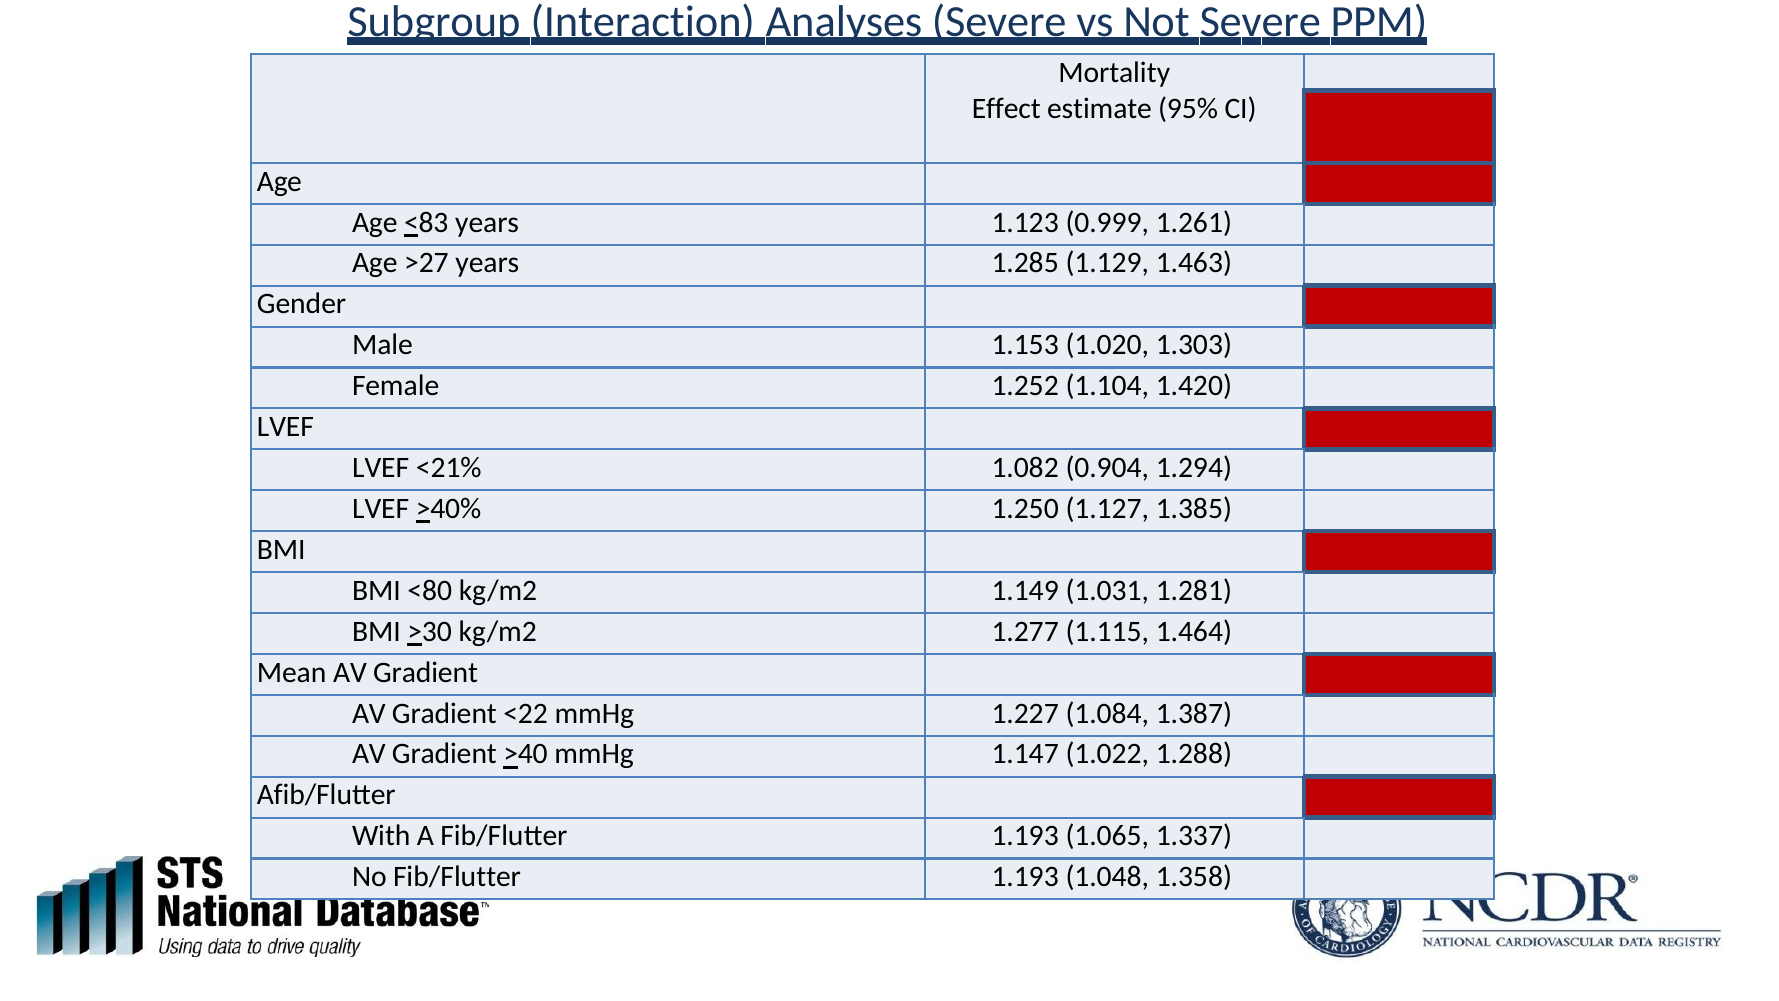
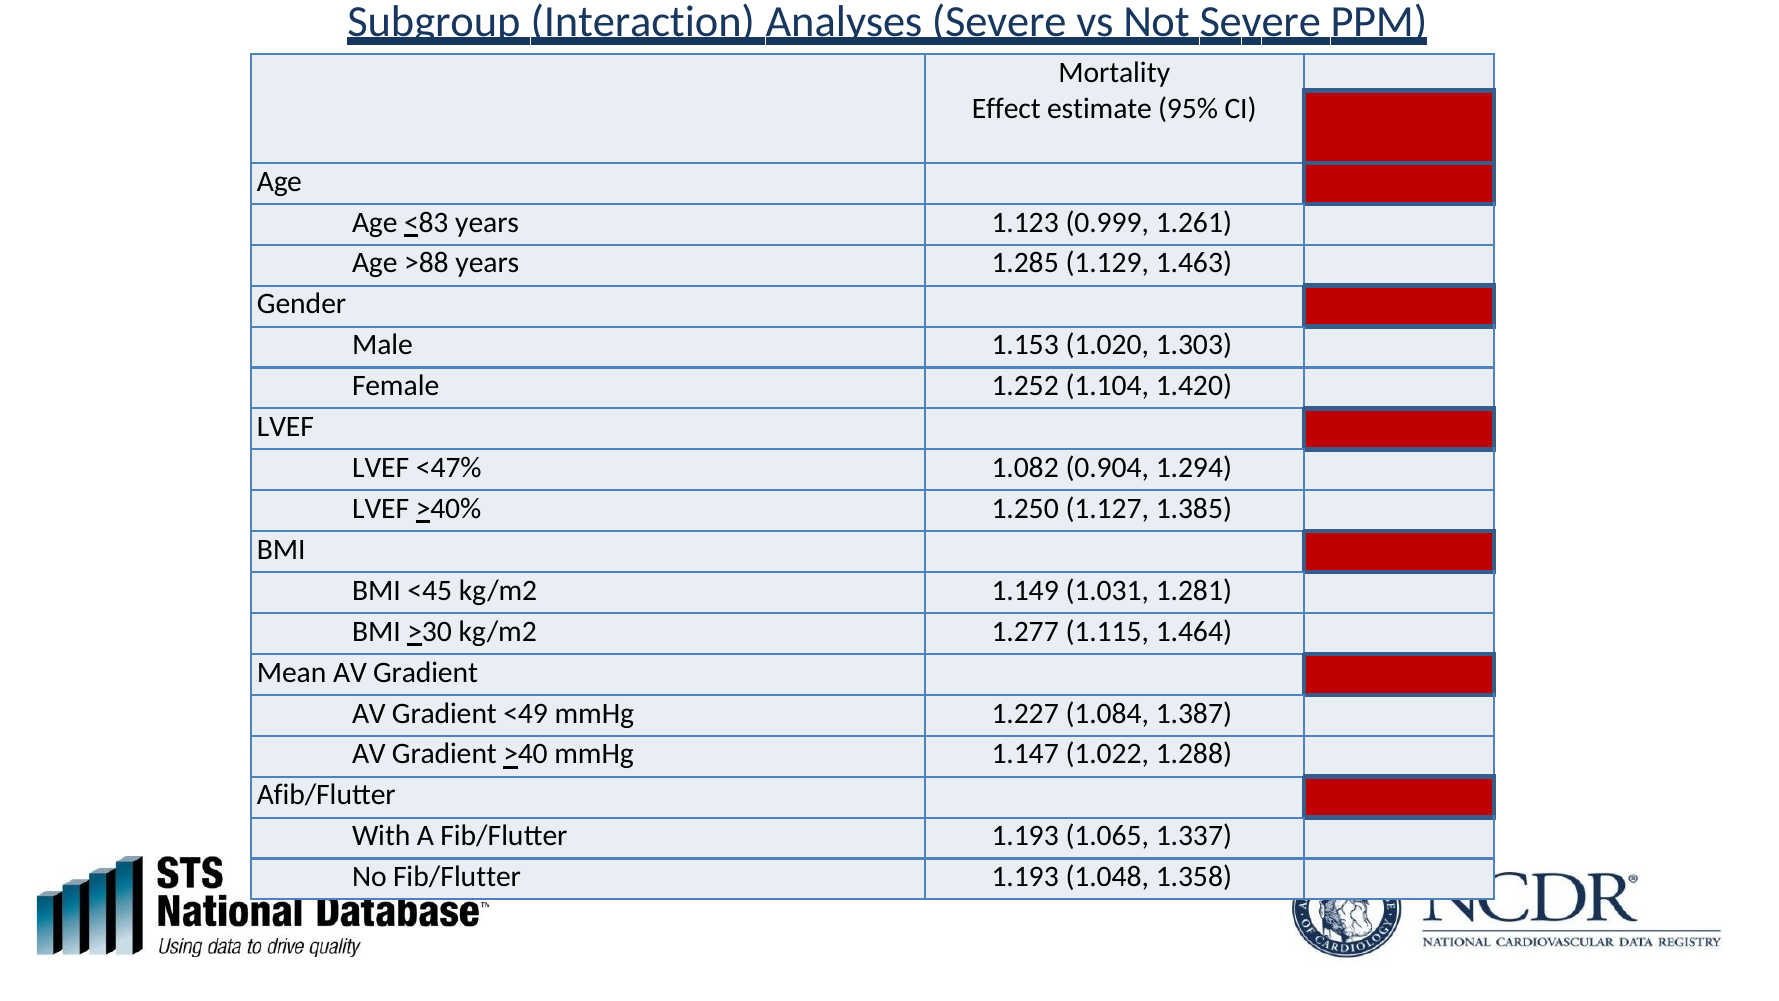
>27: >27 -> >88
<21%: <21% -> <47%
<80: <80 -> <45
<22: <22 -> <49
